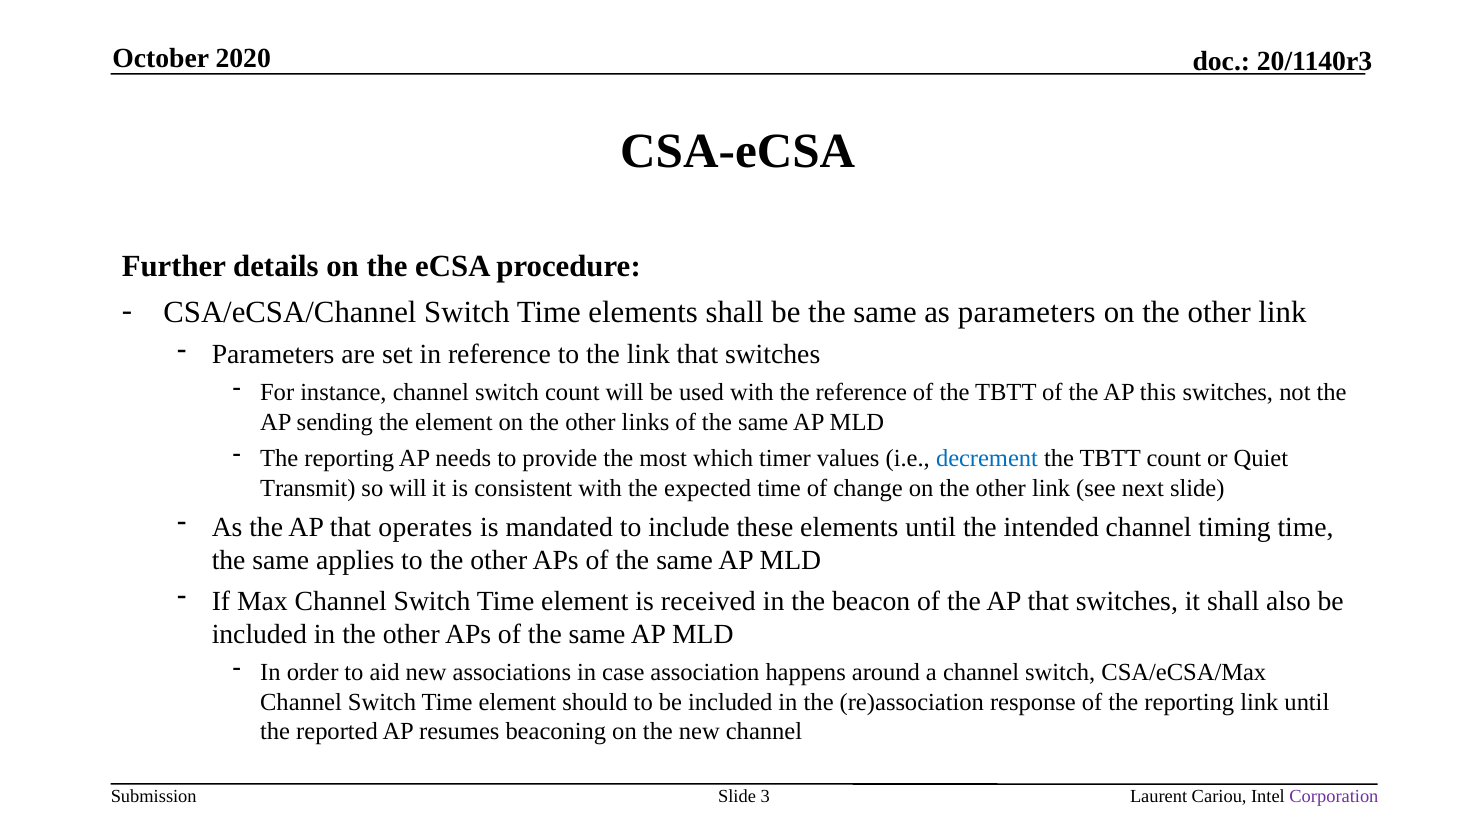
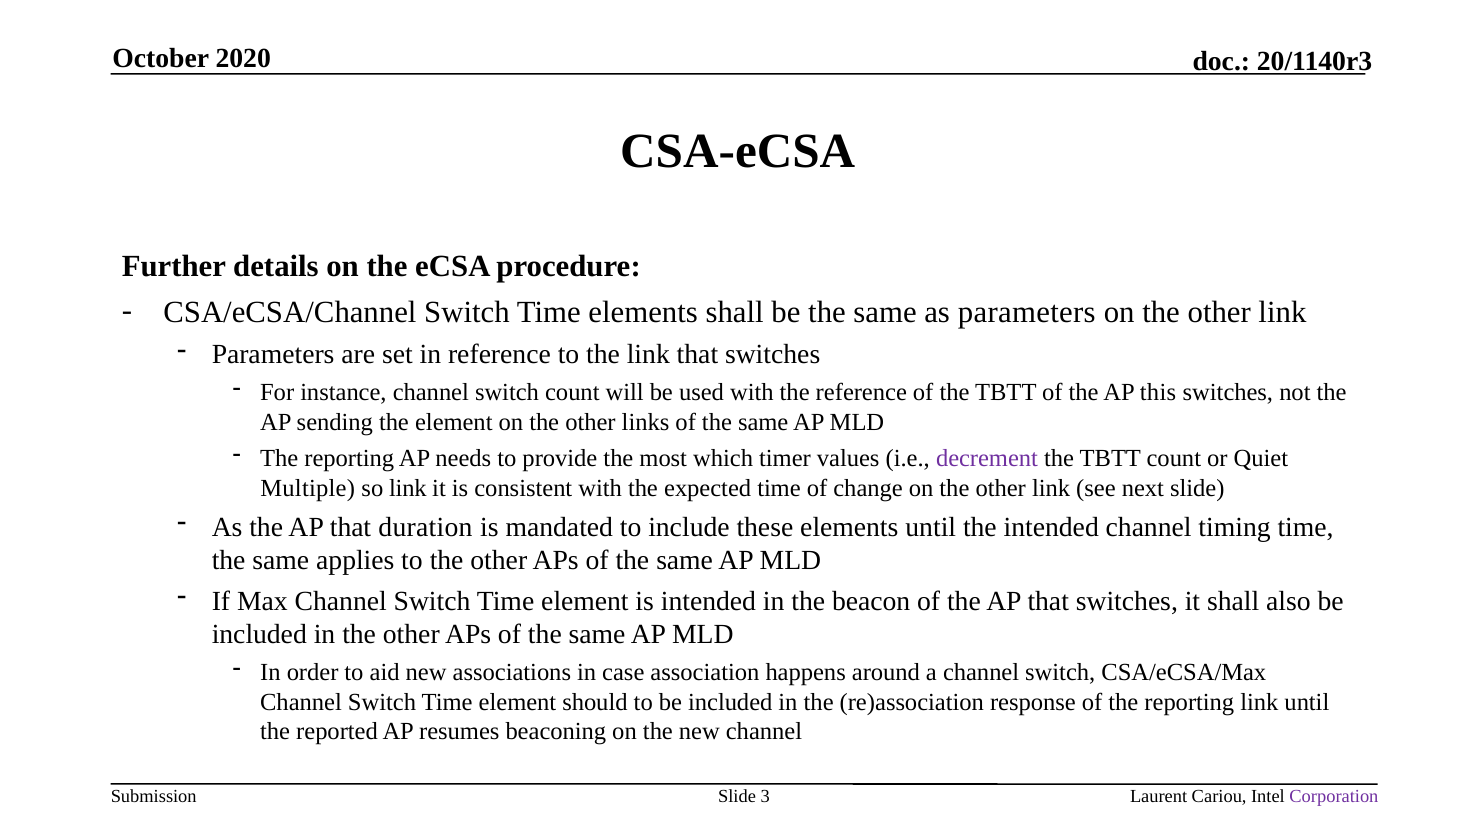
decrement colour: blue -> purple
Transmit: Transmit -> Multiple
so will: will -> link
operates: operates -> duration
is received: received -> intended
